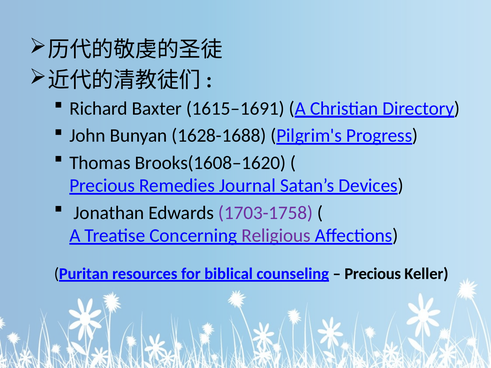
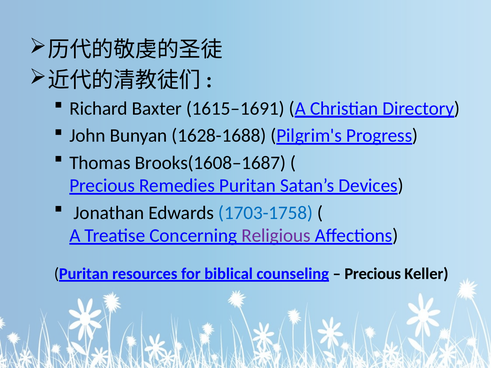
Brooks(1608–1620: Brooks(1608–1620 -> Brooks(1608–1687
Remedies Journal: Journal -> Puritan
1703-1758 colour: purple -> blue
